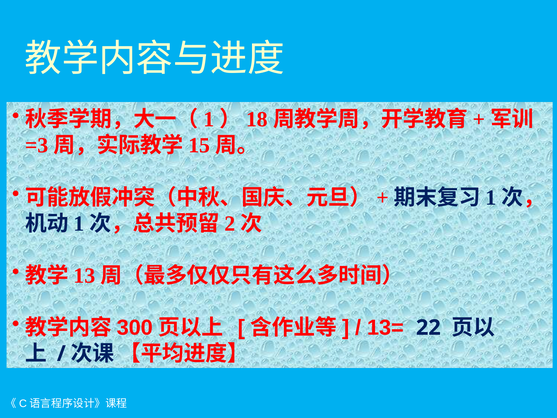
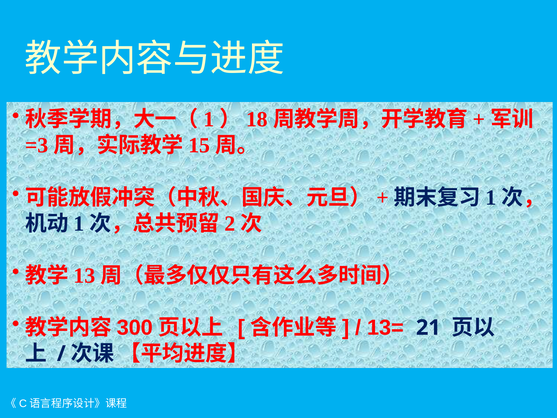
22: 22 -> 21
